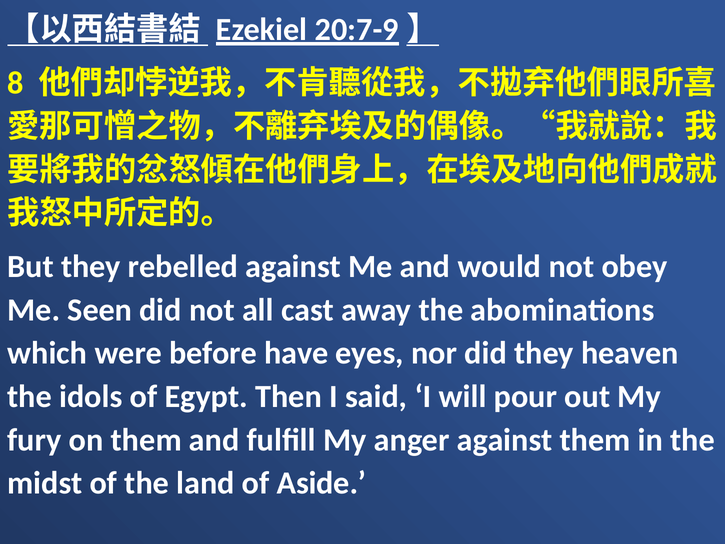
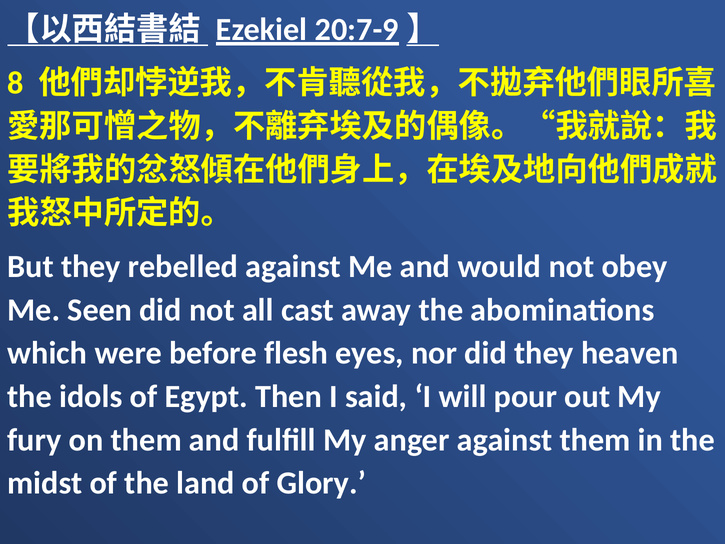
have: have -> flesh
Aside: Aside -> Glory
